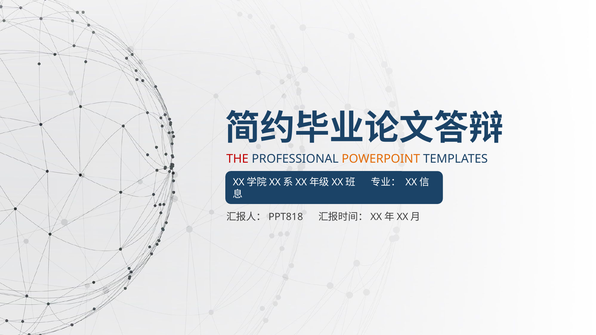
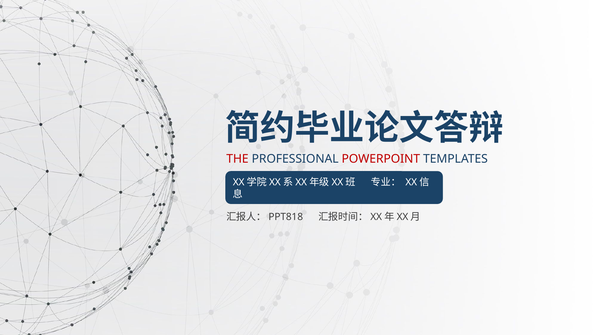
POWERPOINT colour: orange -> red
